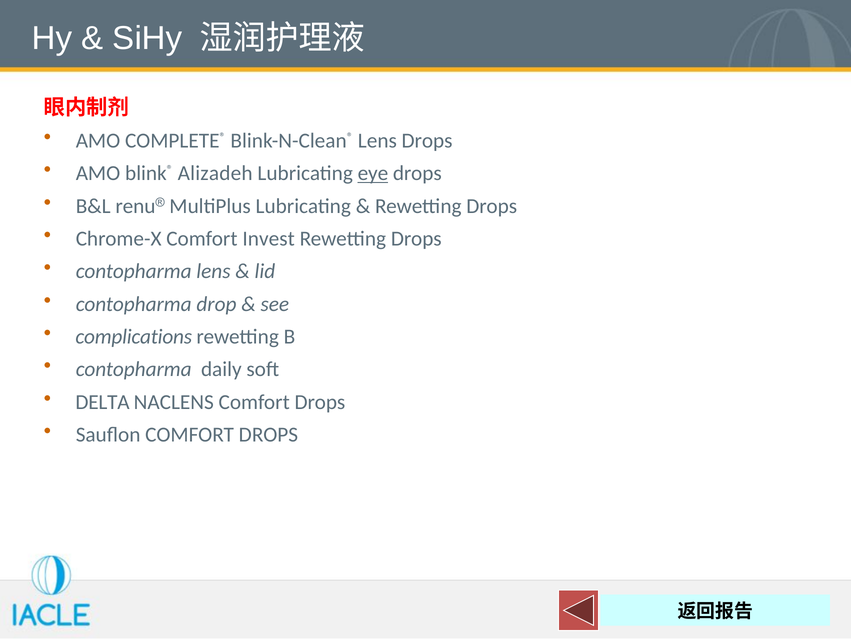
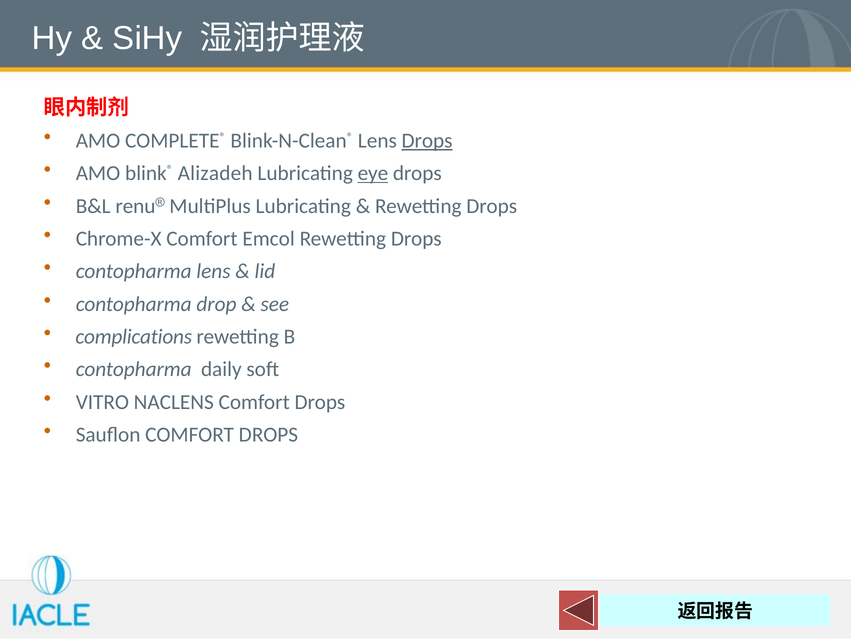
Drops at (427, 140) underline: none -> present
Invest: Invest -> Emcol
DELTA: DELTA -> VITRO
